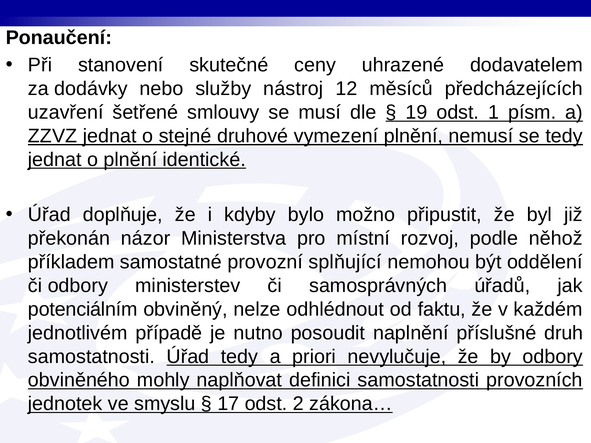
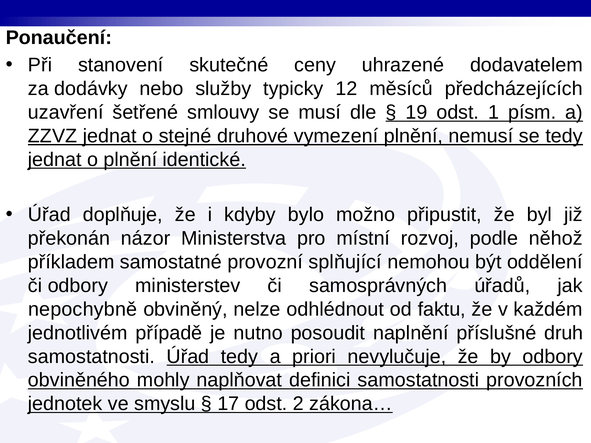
nástroj: nástroj -> typicky
potenciálním: potenciálním -> nepochybně
